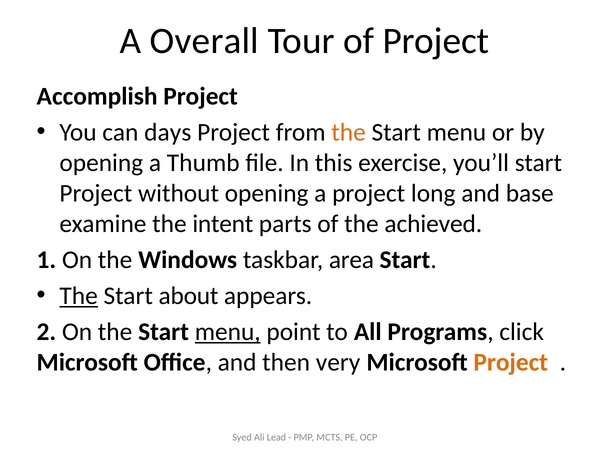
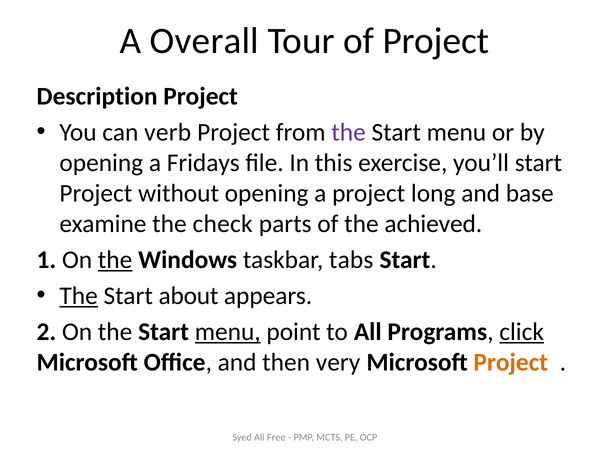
Accomplish: Accomplish -> Description
days: days -> verb
the at (349, 132) colour: orange -> purple
Thumb: Thumb -> Fridays
intent: intent -> check
the at (115, 260) underline: none -> present
area: area -> tabs
click underline: none -> present
Lead: Lead -> Free
